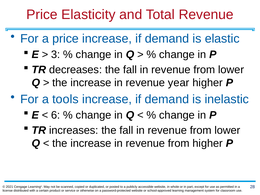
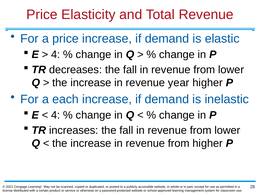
3 at (56, 55): 3 -> 4
tools: tools -> each
6 at (56, 115): 6 -> 4
